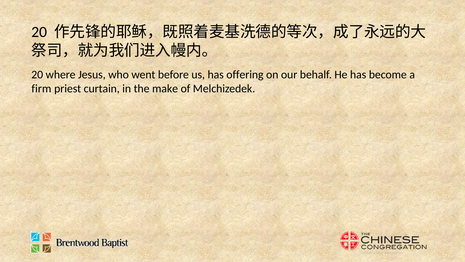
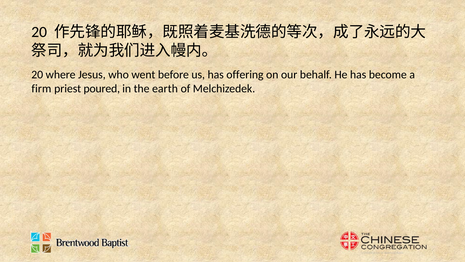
curtain: curtain -> poured
make: make -> earth
